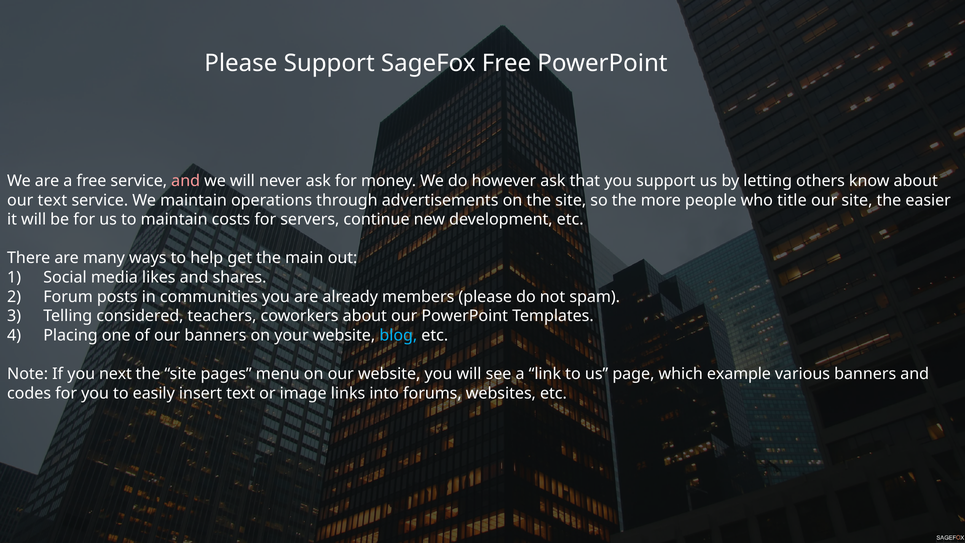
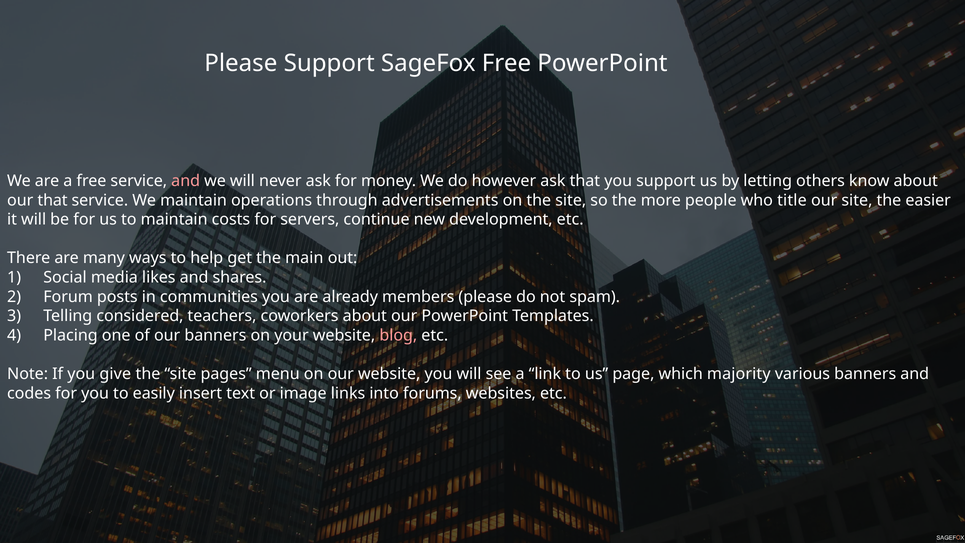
our text: text -> that
blog colour: light blue -> pink
next: next -> give
example: example -> majority
